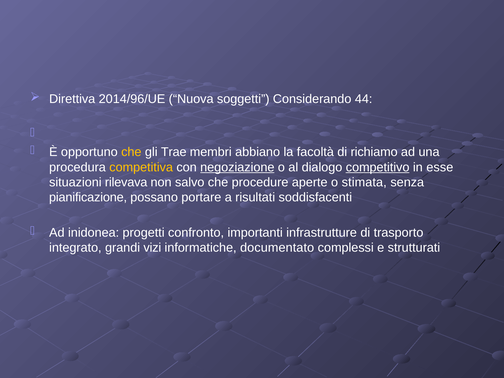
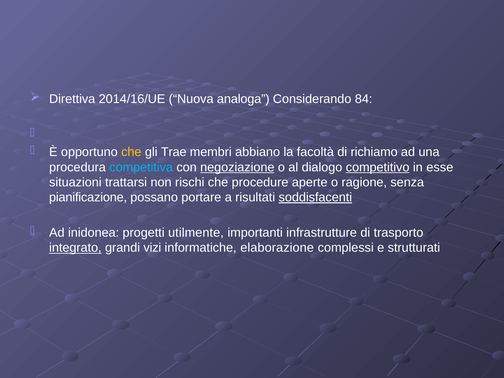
2014/96/UE: 2014/96/UE -> 2014/16/UE
soggetti: soggetti -> analoga
44: 44 -> 84
competitiva colour: yellow -> light blue
rilevava: rilevava -> trattarsi
salvo: salvo -> rischi
stimata: stimata -> ragione
soddisfacenti underline: none -> present
confronto: confronto -> utilmente
integrato underline: none -> present
documentato: documentato -> elaborazione
